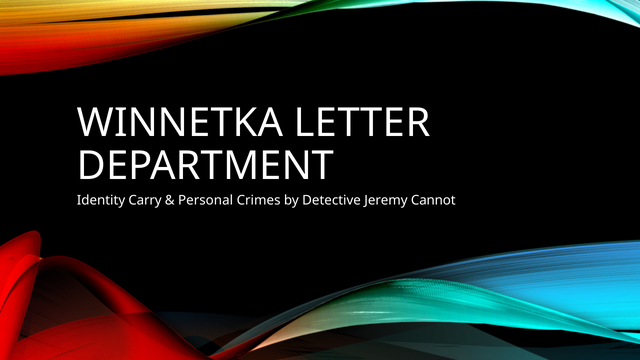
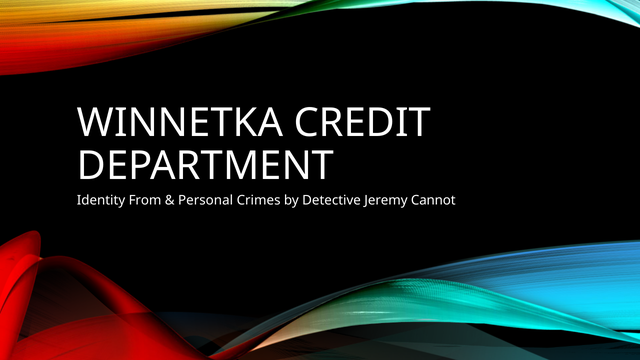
LETTER: LETTER -> CREDIT
Carry: Carry -> From
